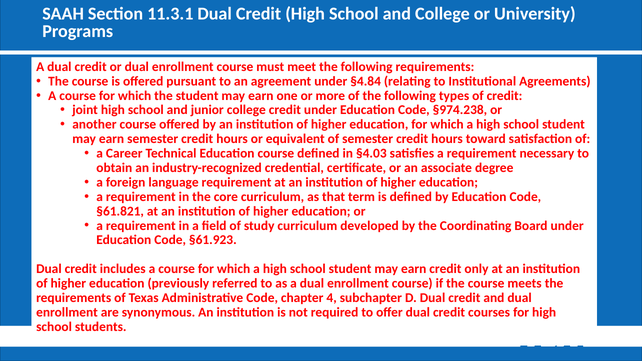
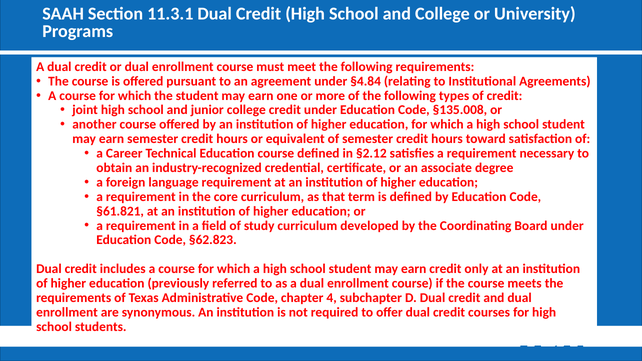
§974.238: §974.238 -> §135.008
§4.03: §4.03 -> §2.12
§61.923: §61.923 -> §62.823
